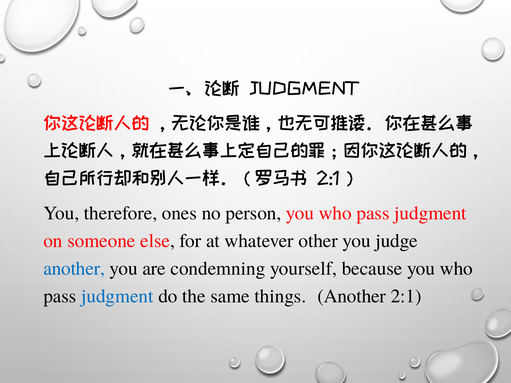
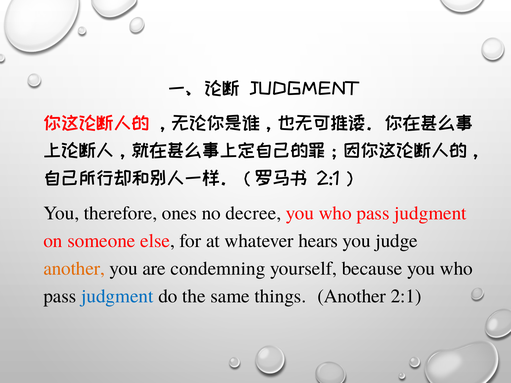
person: person -> decree
other: other -> hears
another at (74, 269) colour: blue -> orange
